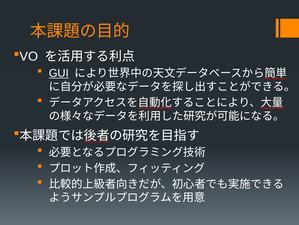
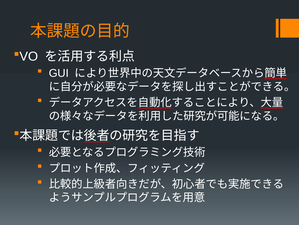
GUI underline: present -> none
